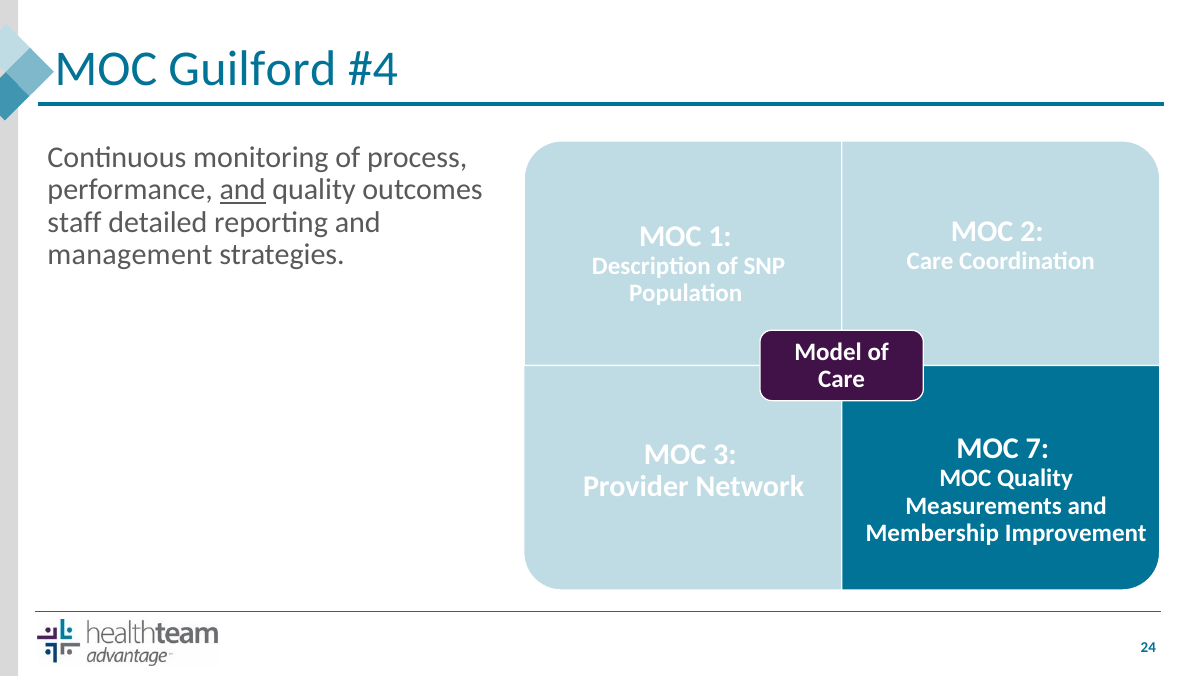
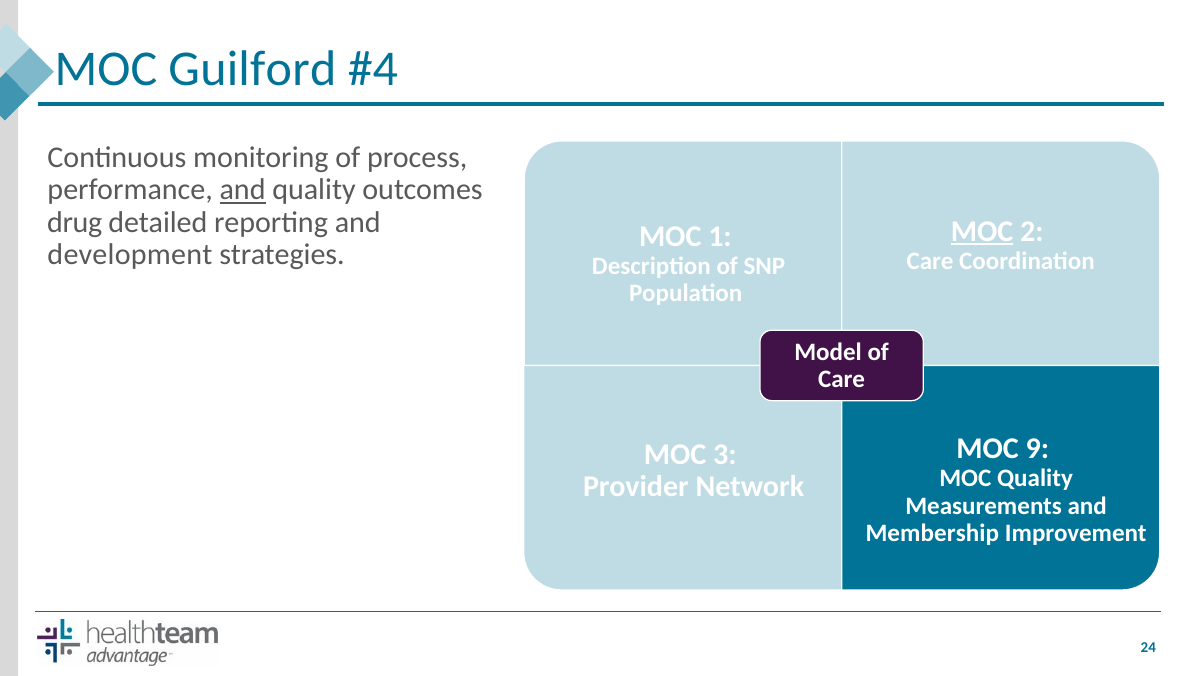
staff: staff -> drug
MOC at (982, 231) underline: none -> present
management: management -> development
7: 7 -> 9
